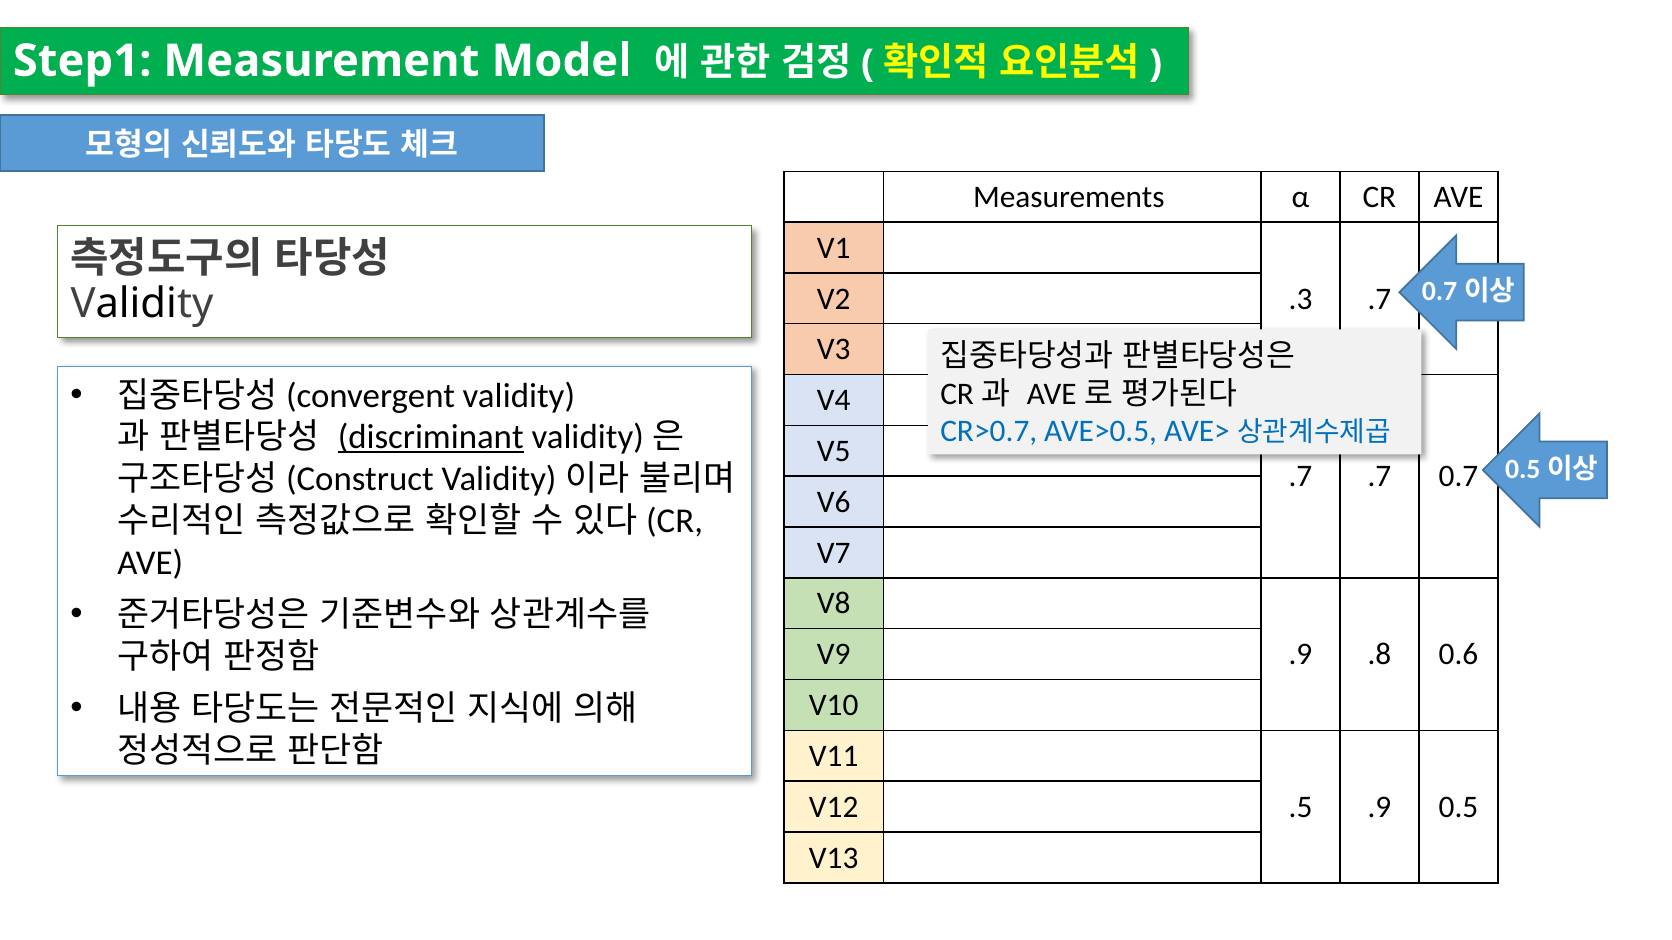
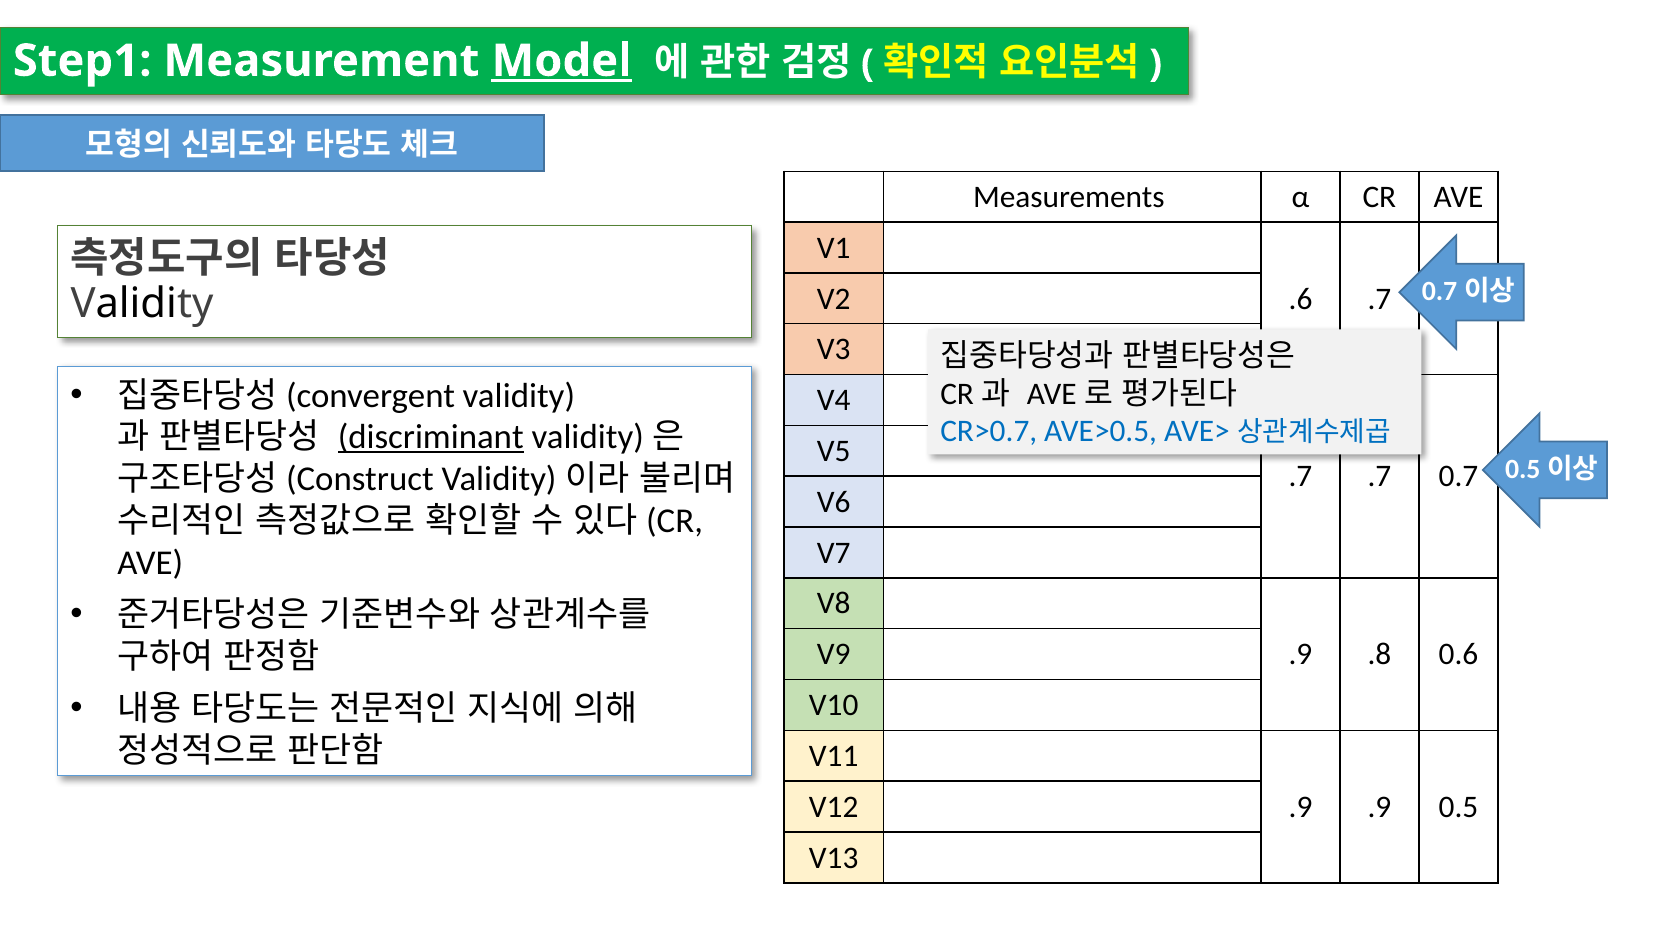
Model underline: none -> present
.3: .3 -> .6
.5 at (1301, 807): .5 -> .9
